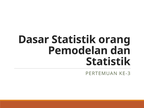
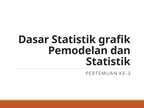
orang: orang -> grafik
